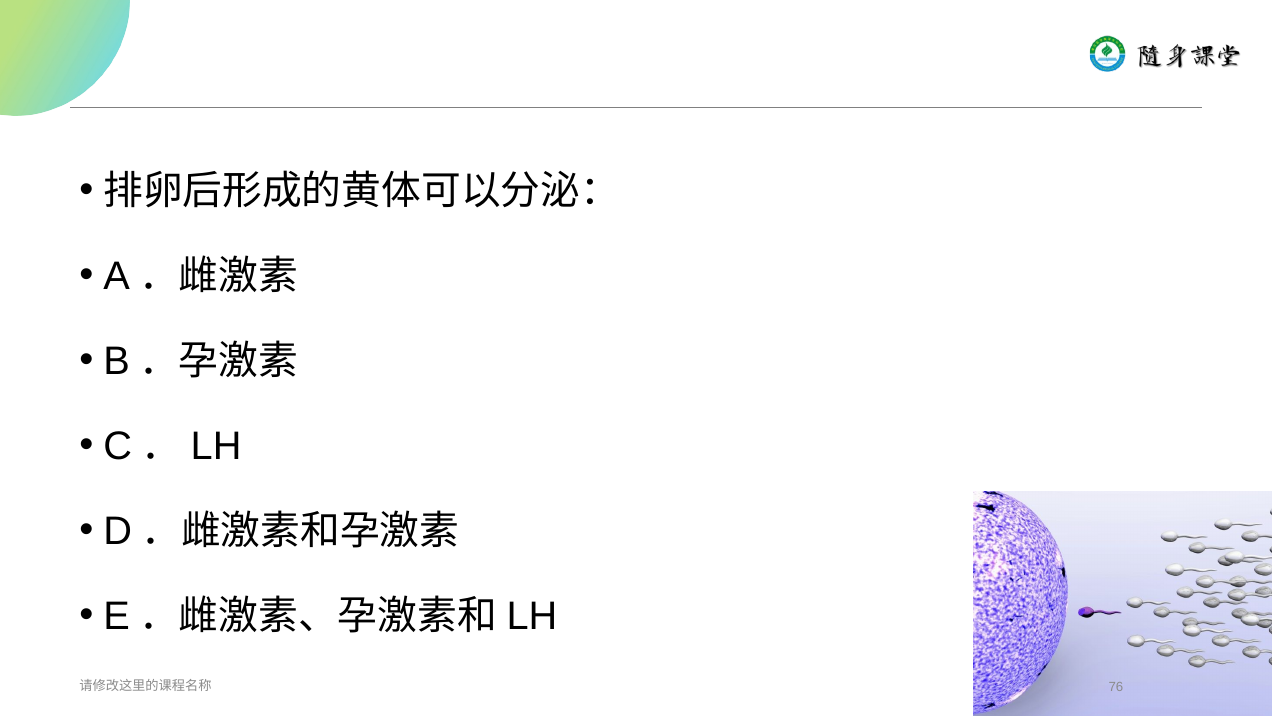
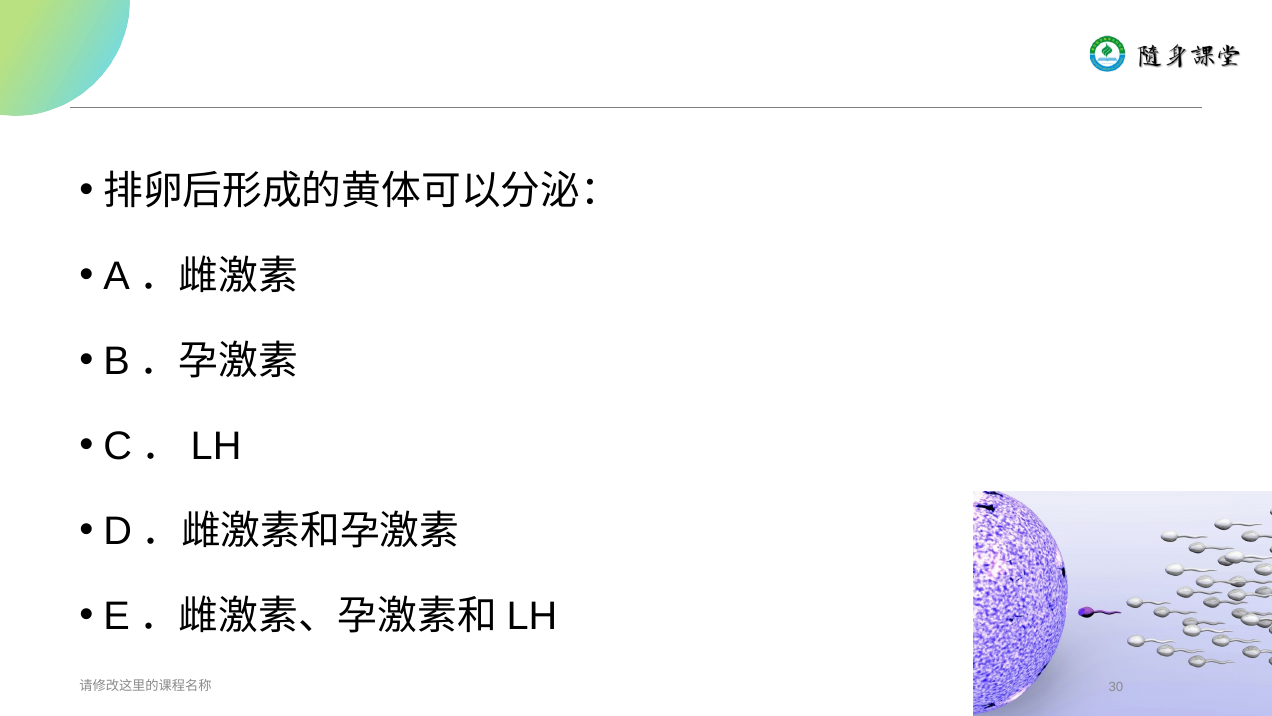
76: 76 -> 30
